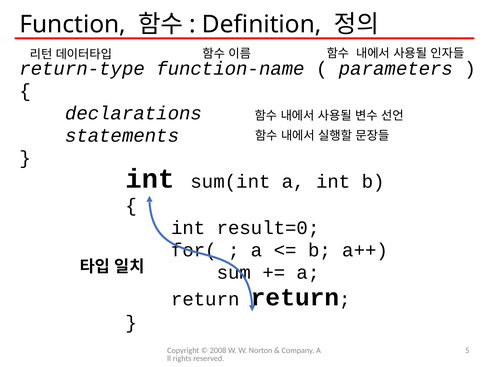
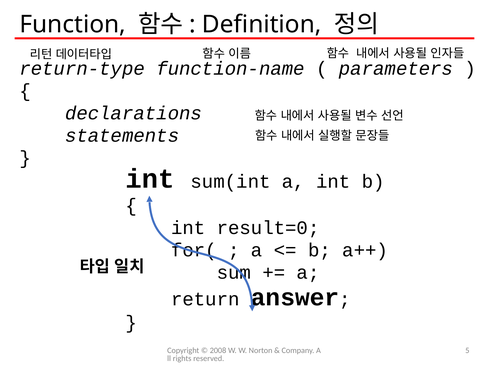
return at (295, 298): return -> answer
